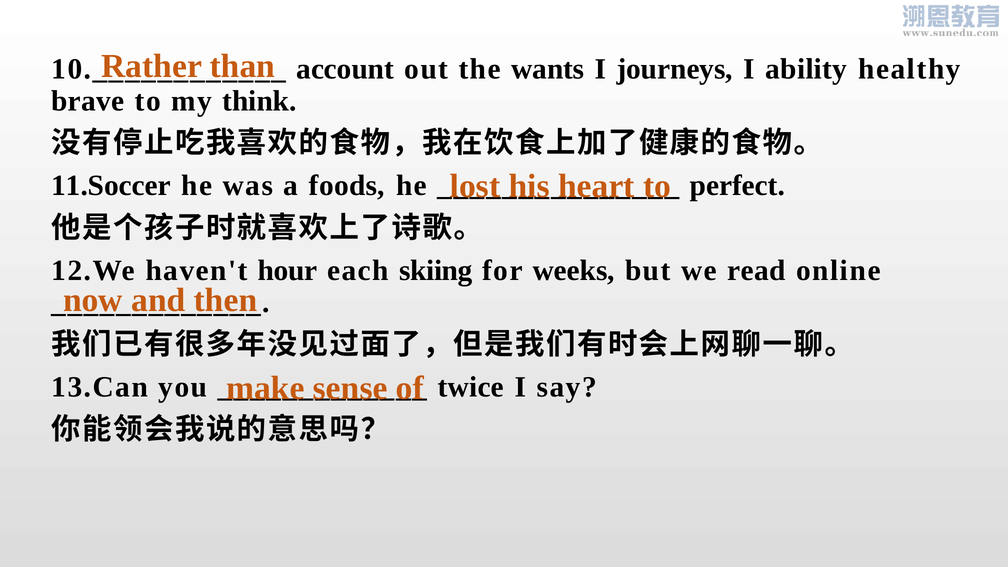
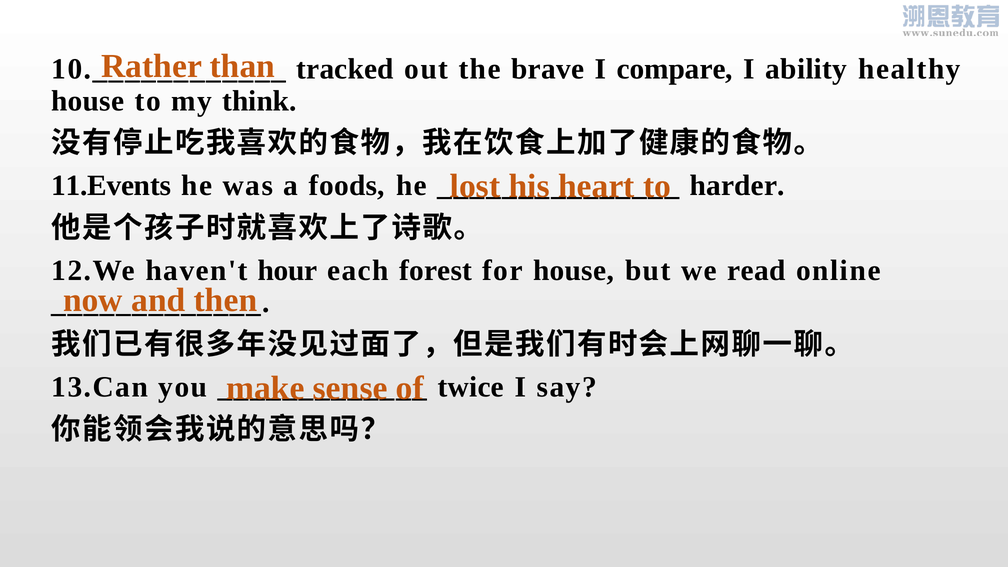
account: account -> tracked
wants: wants -> brave
journeys: journeys -> compare
brave at (88, 101): brave -> house
11.Soccer: 11.Soccer -> 11.Events
perfect: perfect -> harder
skiing: skiing -> forest
for weeks: weeks -> house
